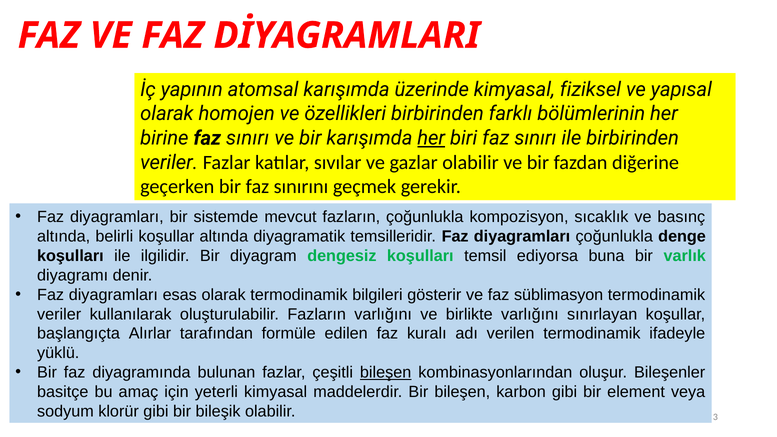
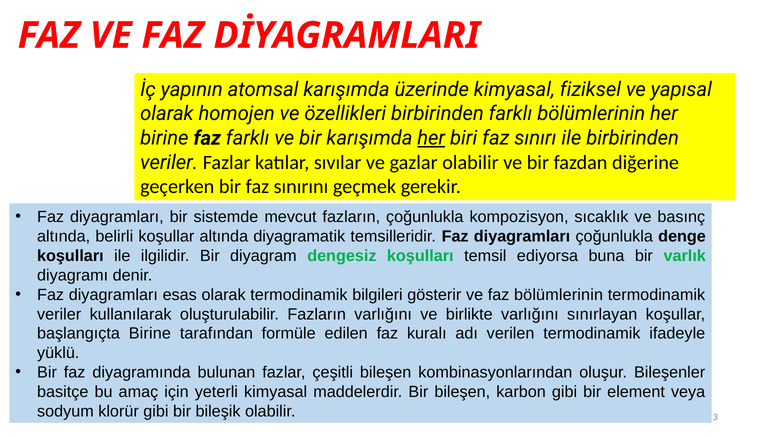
birine faz sınırı: sınırı -> farklı
faz süblimasyon: süblimasyon -> bölümlerinin
başlangıçta Alırlar: Alırlar -> Birine
bileşen at (386, 373) underline: present -> none
